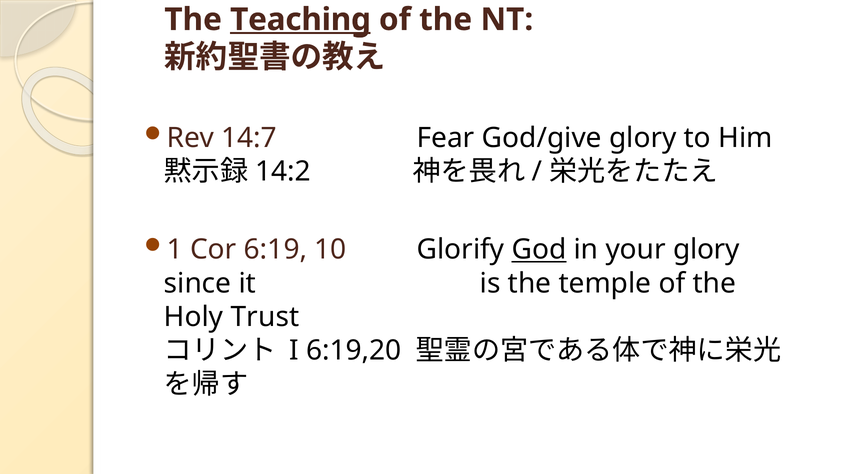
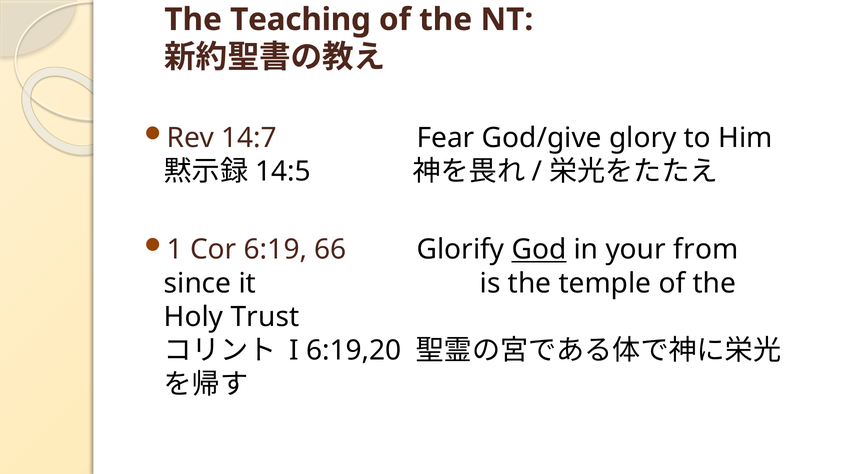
Teaching underline: present -> none
14:2: 14:2 -> 14:5
10: 10 -> 66
your glory: glory -> from
